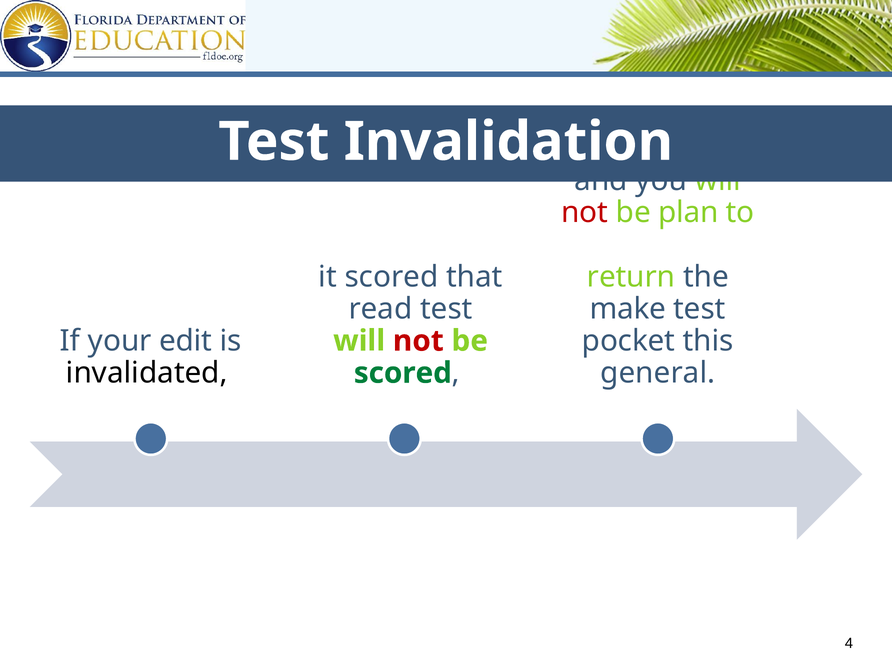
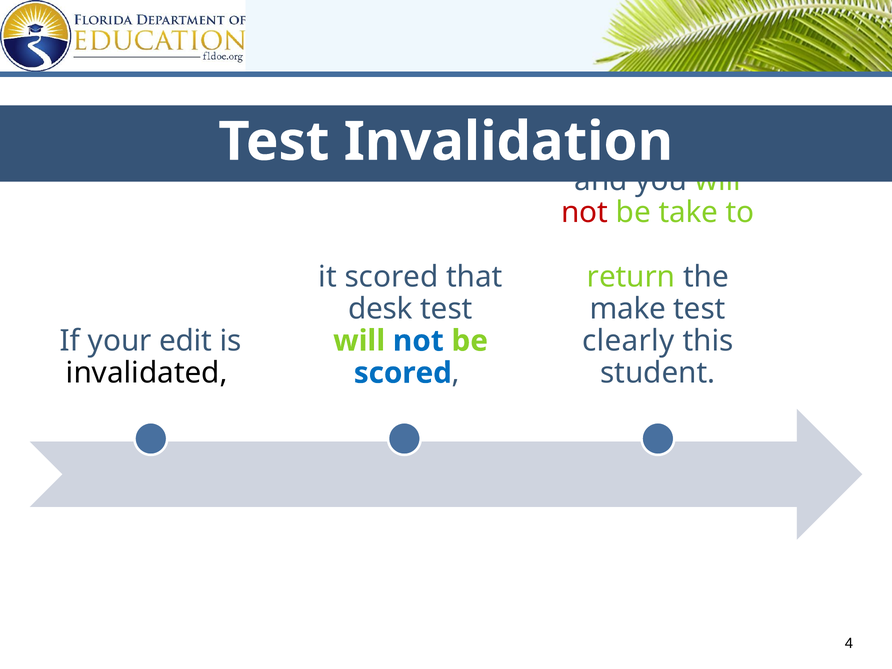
plan: plan -> take
read: read -> desk
pocket: pocket -> clearly
not at (418, 341) colour: red -> blue
general: general -> student
scored at (403, 373) colour: green -> blue
